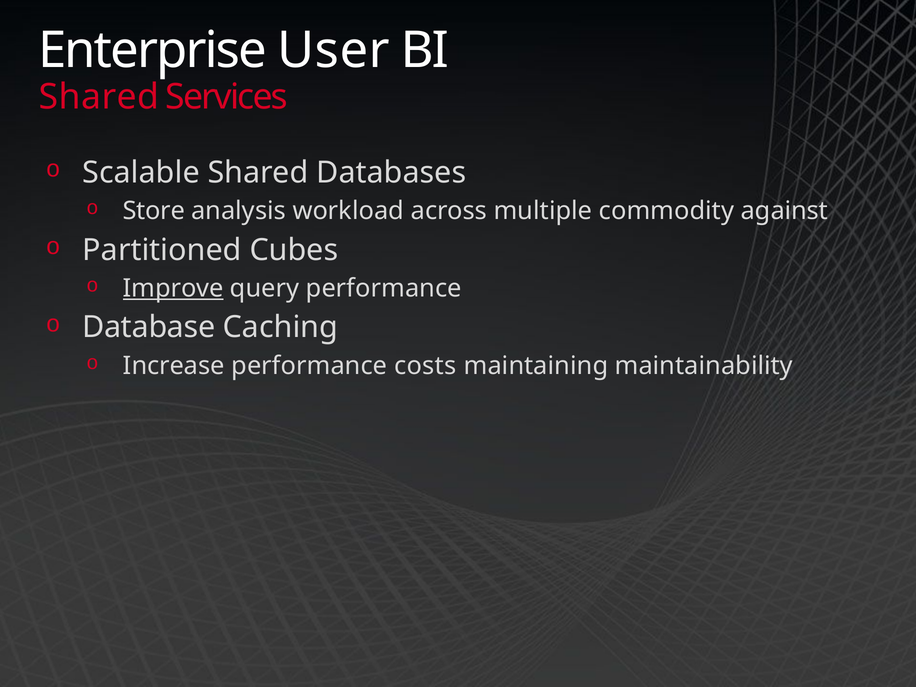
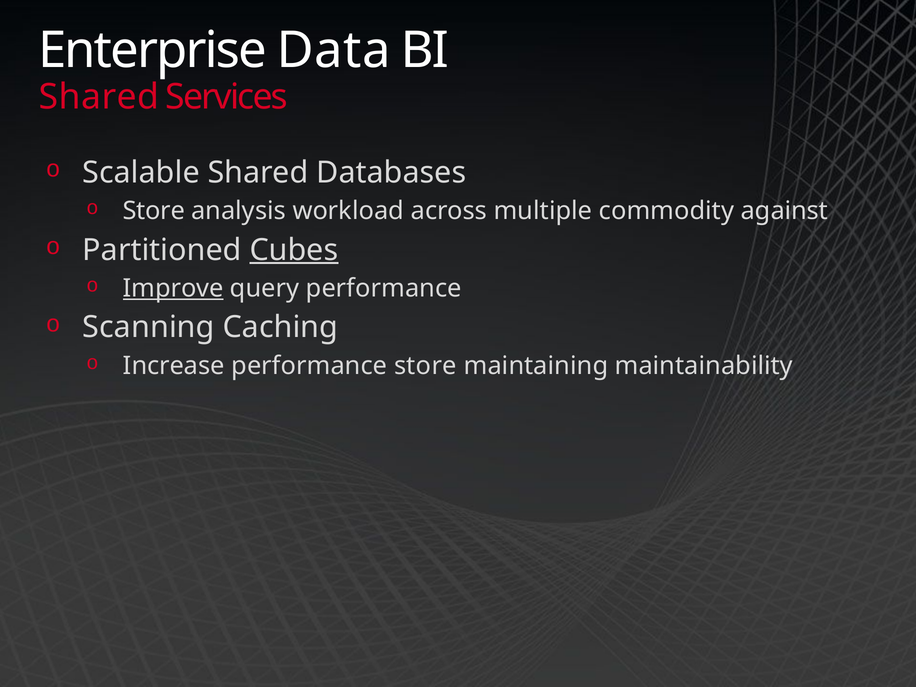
User: User -> Data
Cubes underline: none -> present
Database: Database -> Scanning
performance costs: costs -> store
